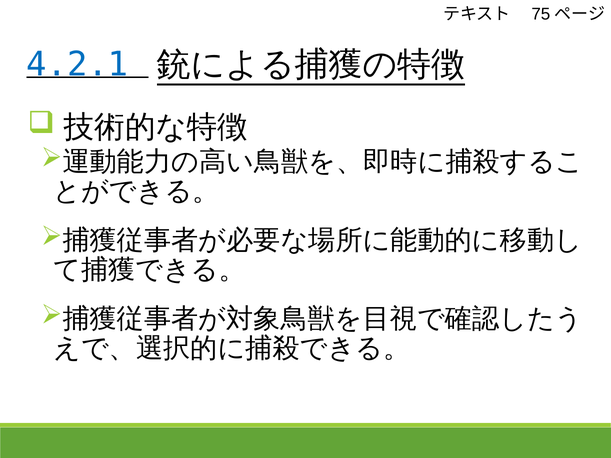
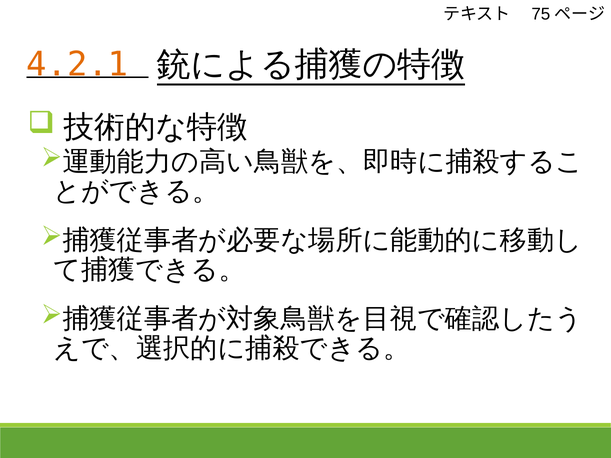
4.2.1 colour: blue -> orange
